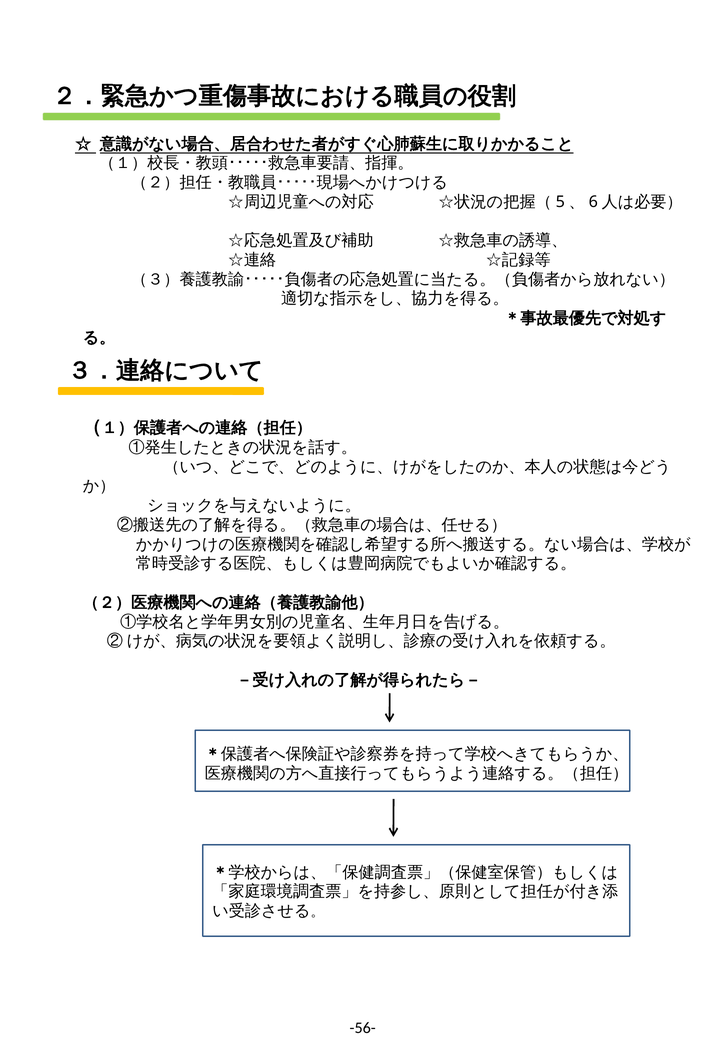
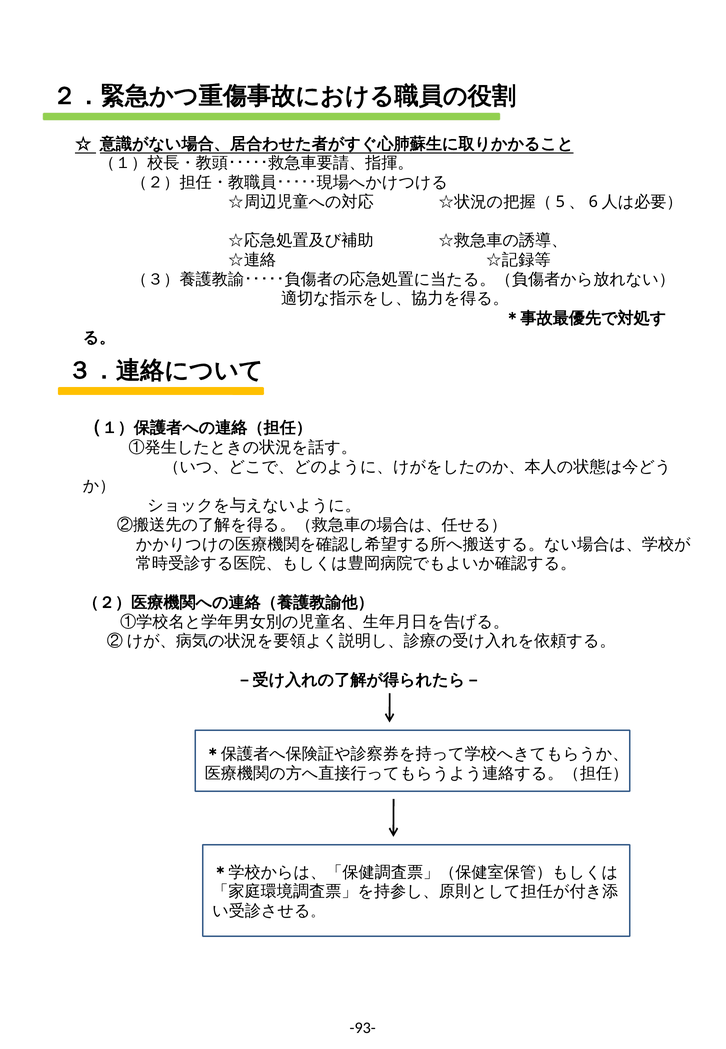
-56-: -56- -> -93-
